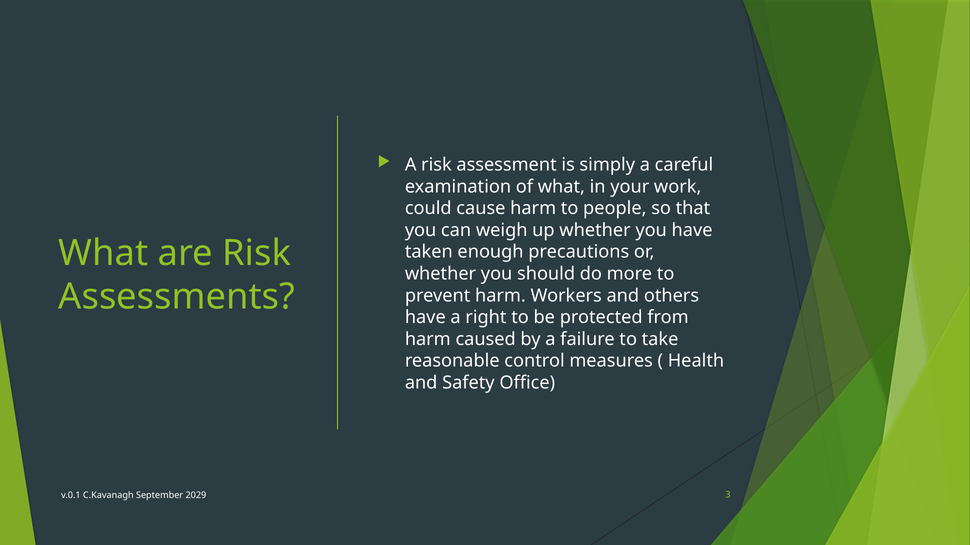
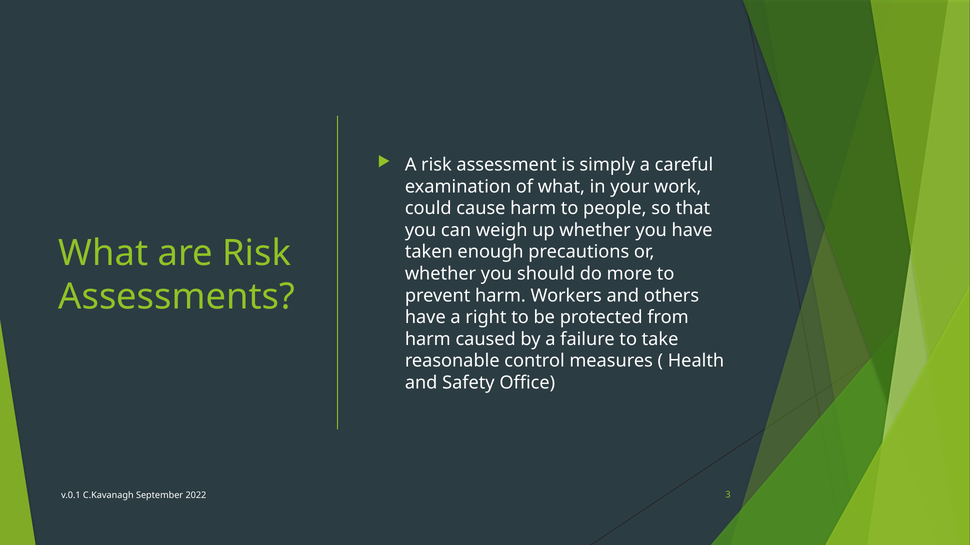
2029: 2029 -> 2022
